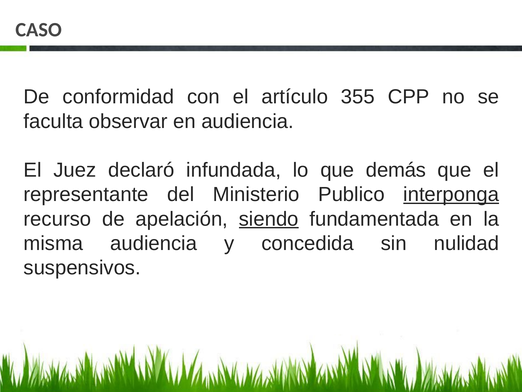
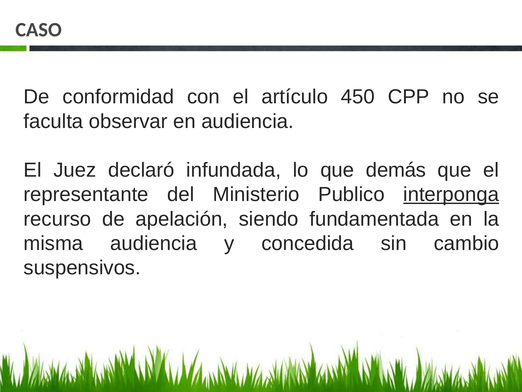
355: 355 -> 450
siendo underline: present -> none
nulidad: nulidad -> cambio
